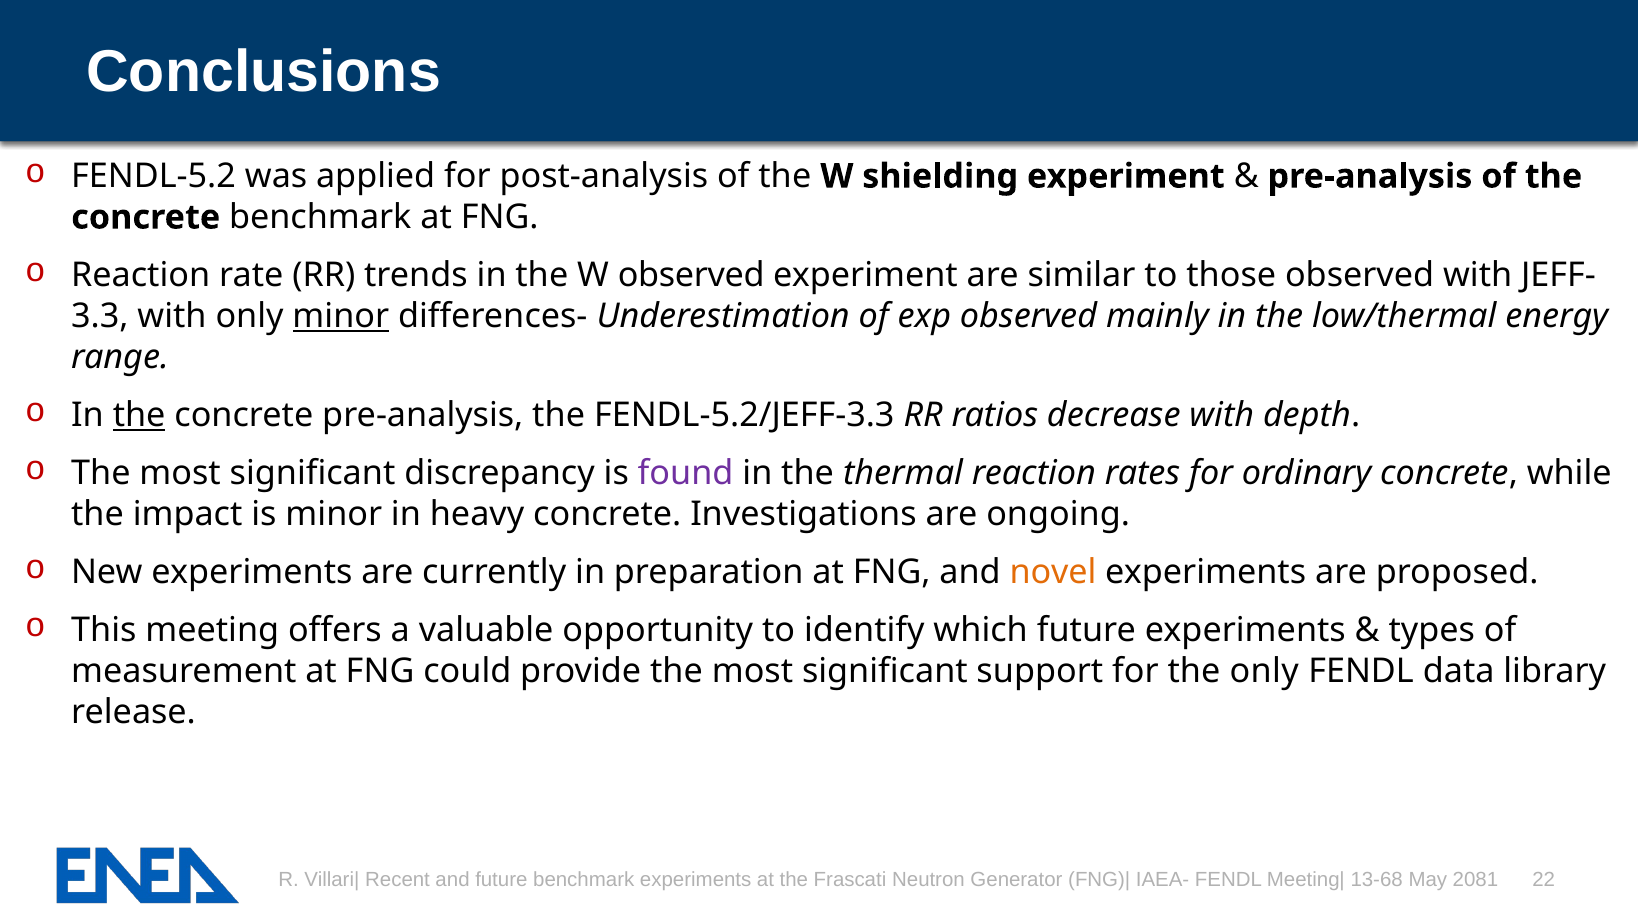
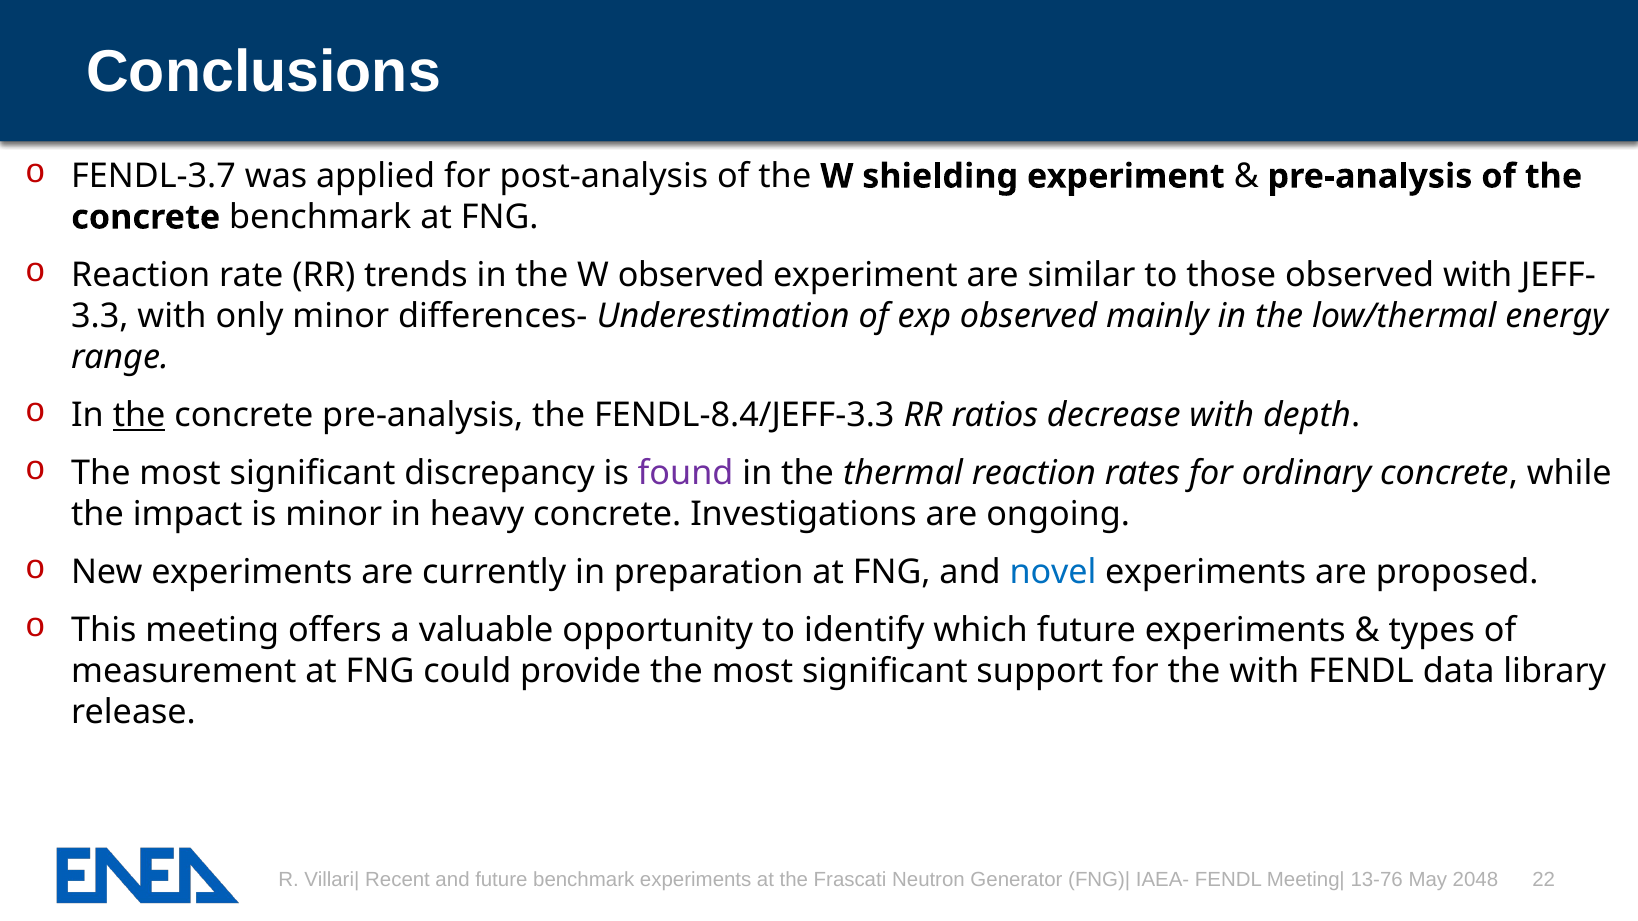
FENDL-5.2: FENDL-5.2 -> FENDL-3.7
minor at (341, 316) underline: present -> none
FENDL-5.2/JEFF-3.3: FENDL-5.2/JEFF-3.3 -> FENDL-8.4/JEFF-3.3
novel colour: orange -> blue
the only: only -> with
13-68: 13-68 -> 13-76
2081: 2081 -> 2048
